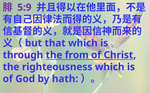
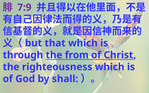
5:9: 5:9 -> 7:9
hath: hath -> shall
